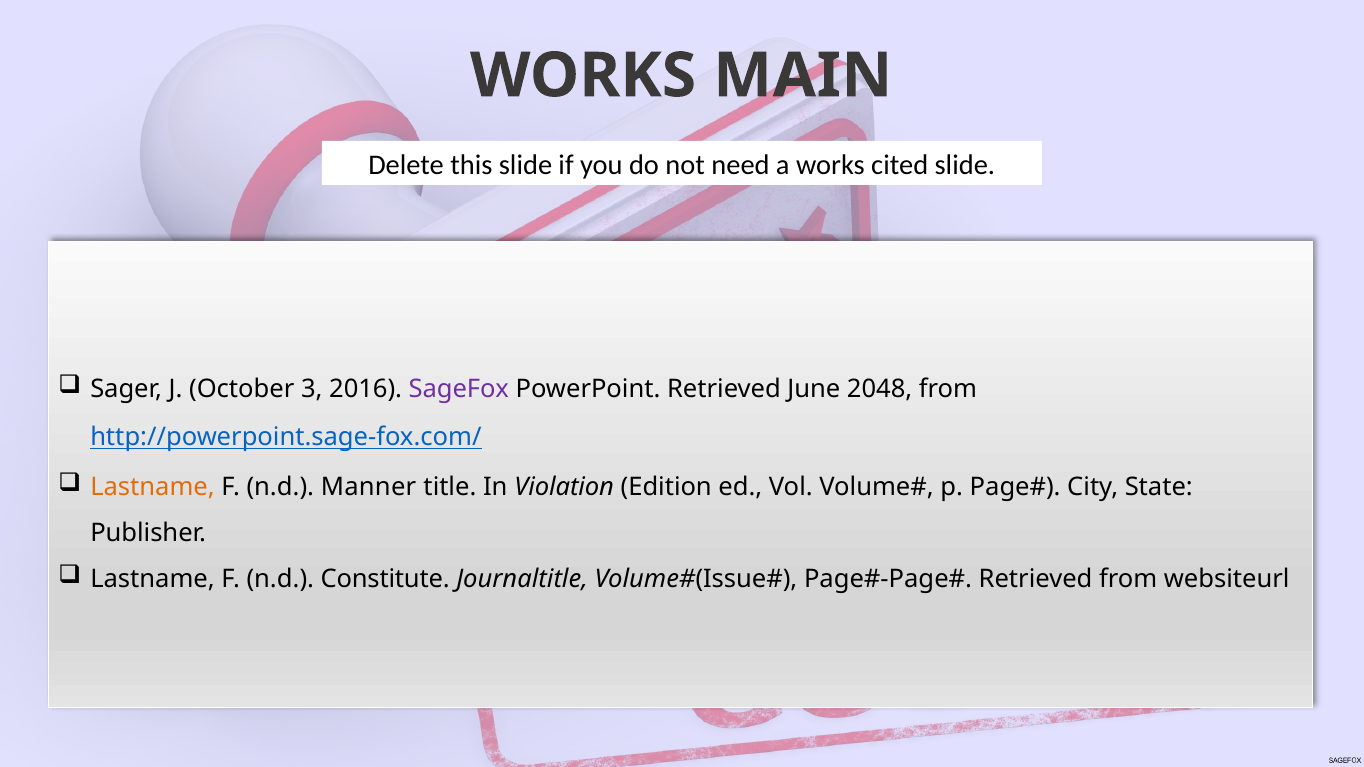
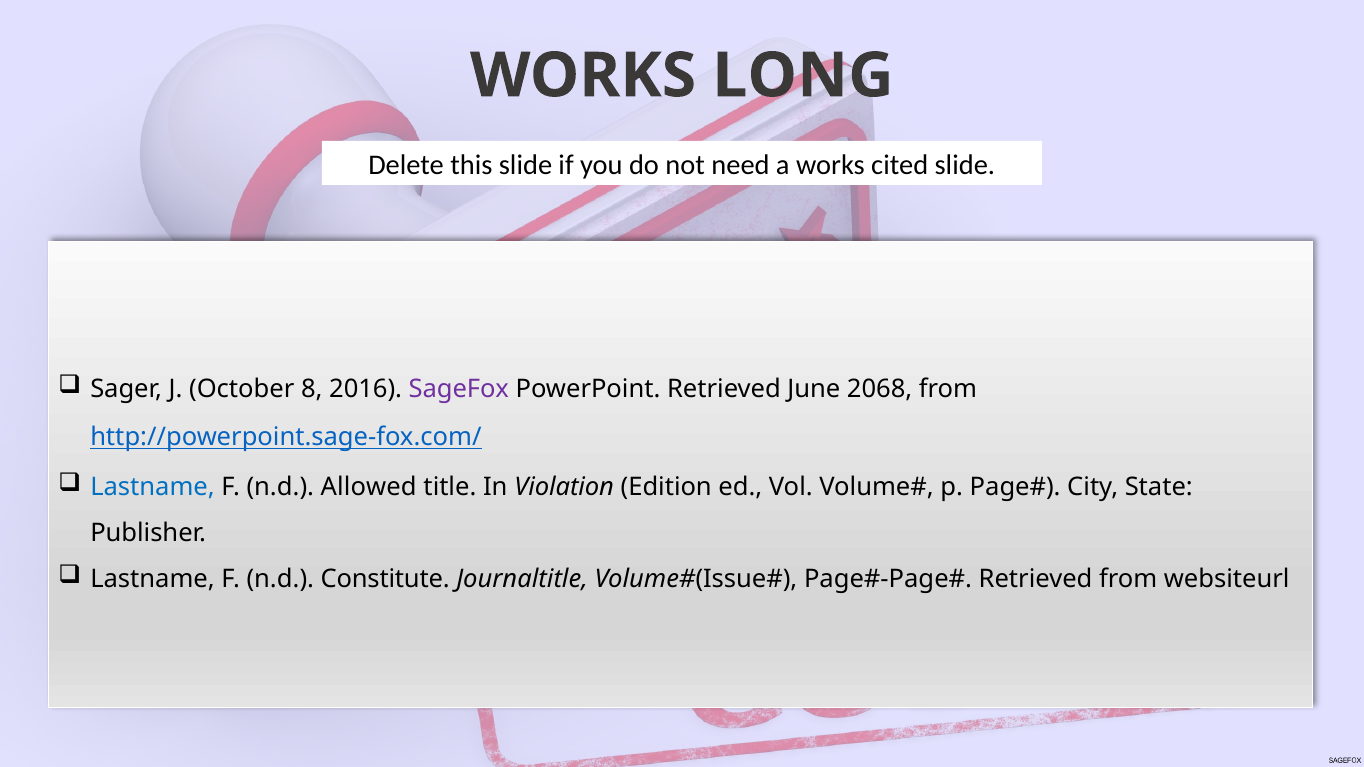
MAIN: MAIN -> LONG
3: 3 -> 8
2048: 2048 -> 2068
Lastname at (152, 488) colour: orange -> blue
Manner: Manner -> Allowed
